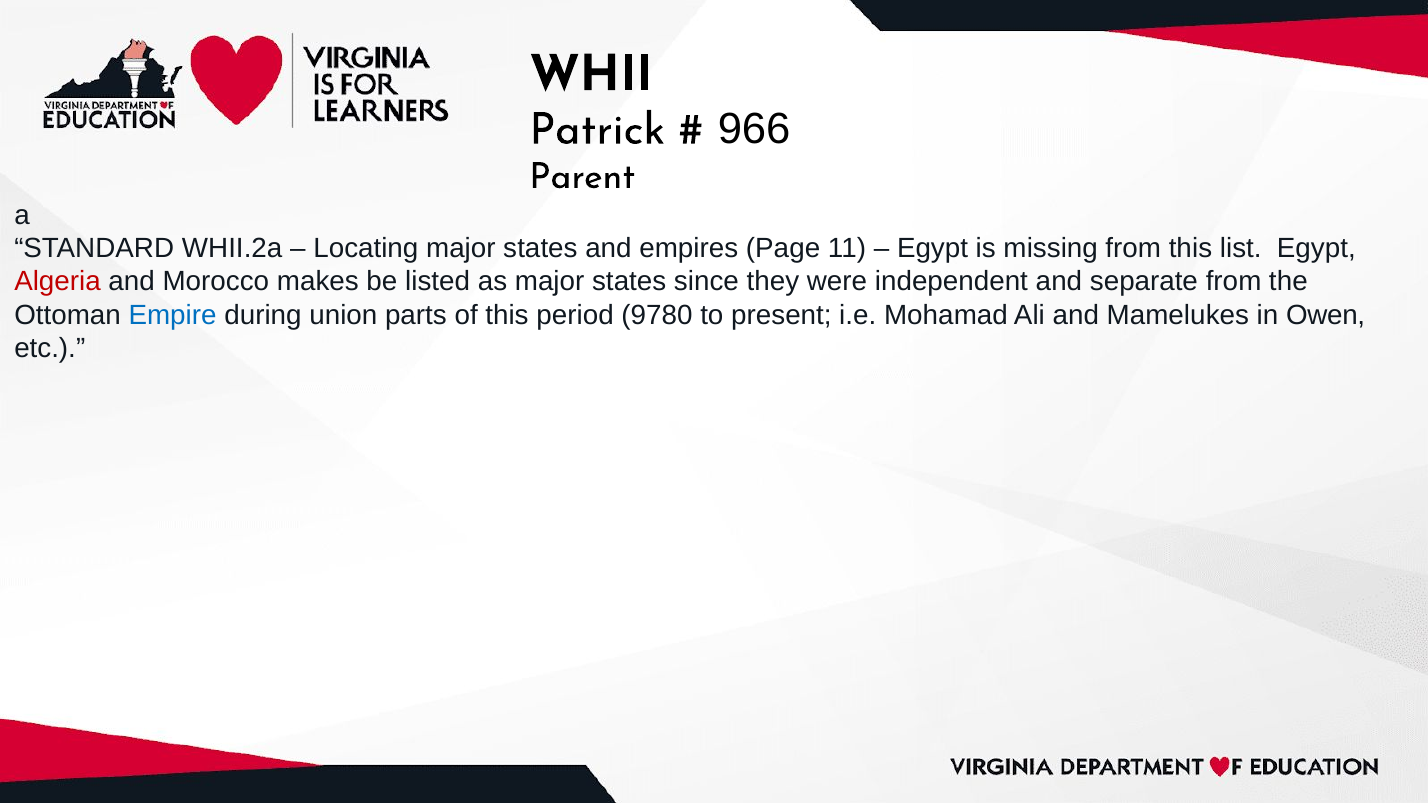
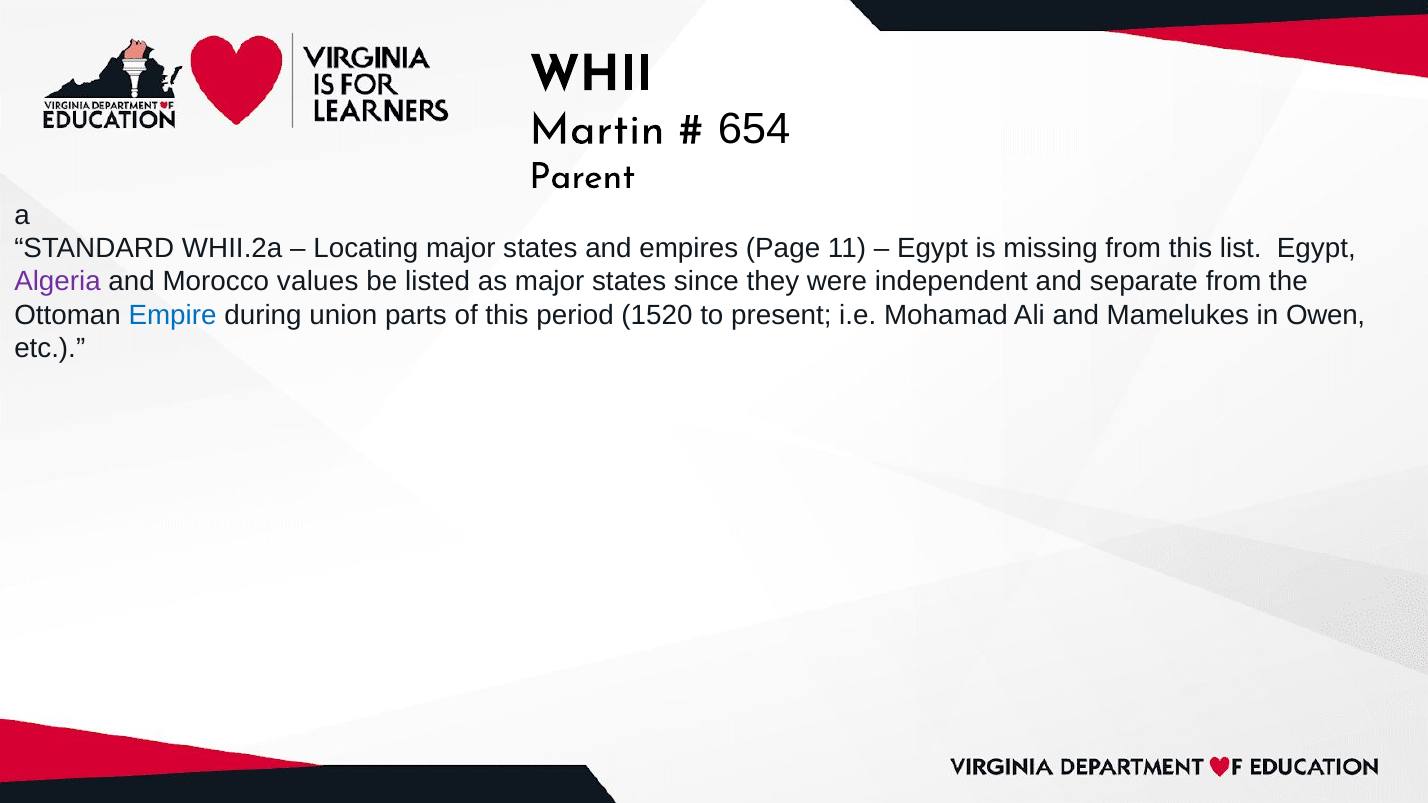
Patrick: Patrick -> Martin
966: 966 -> 654
Algeria colour: red -> purple
makes: makes -> values
9780: 9780 -> 1520
